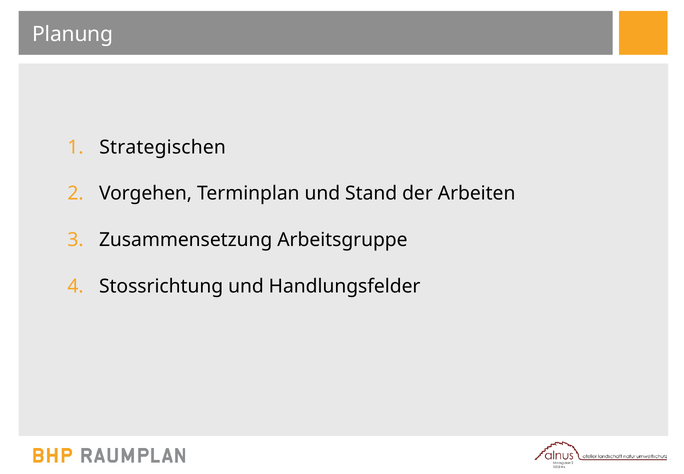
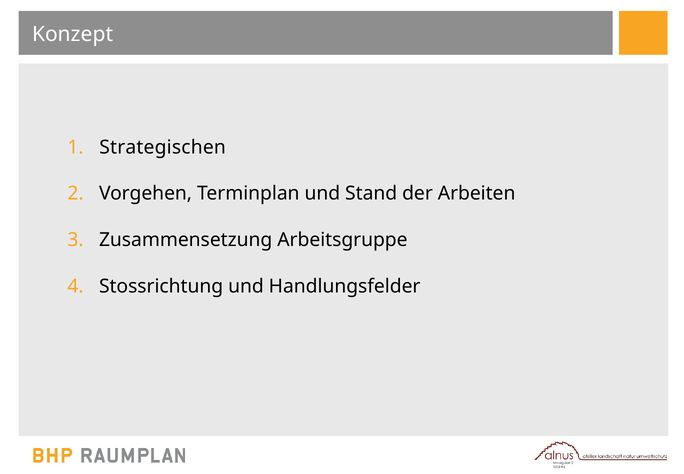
Planung: Planung -> Konzept
